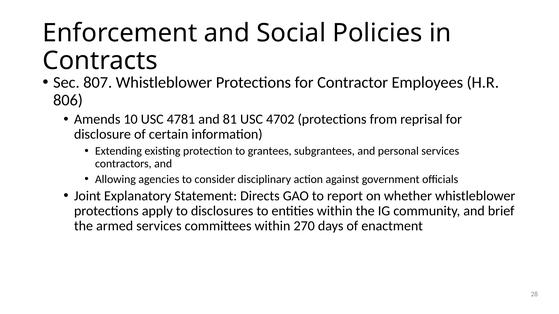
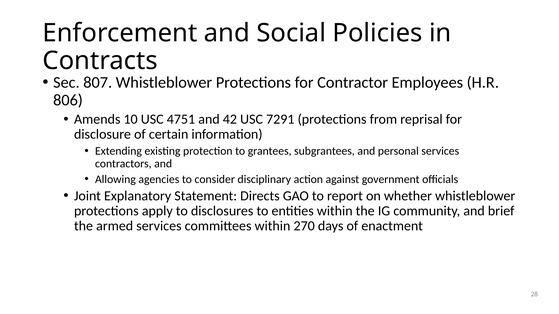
4781: 4781 -> 4751
81: 81 -> 42
4702: 4702 -> 7291
